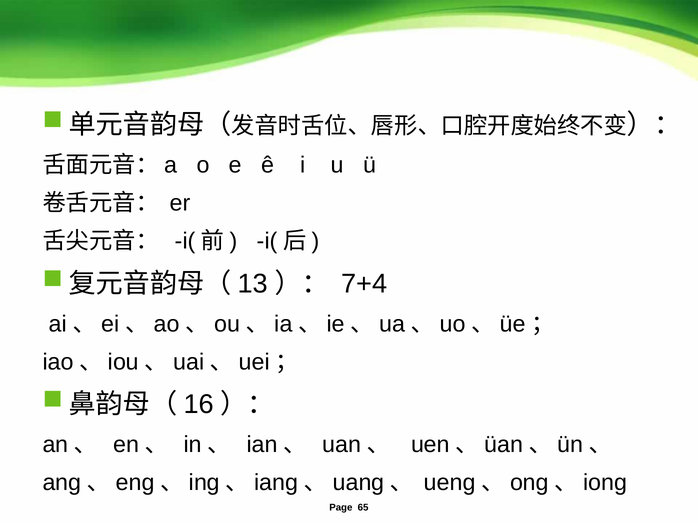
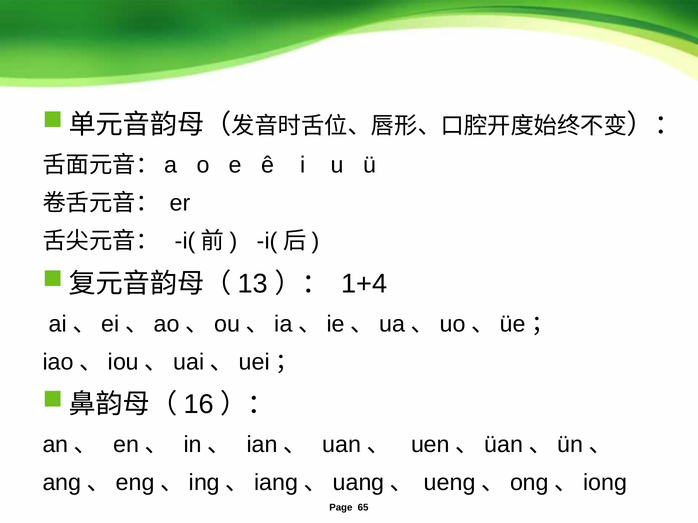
7+4: 7+4 -> 1+4
